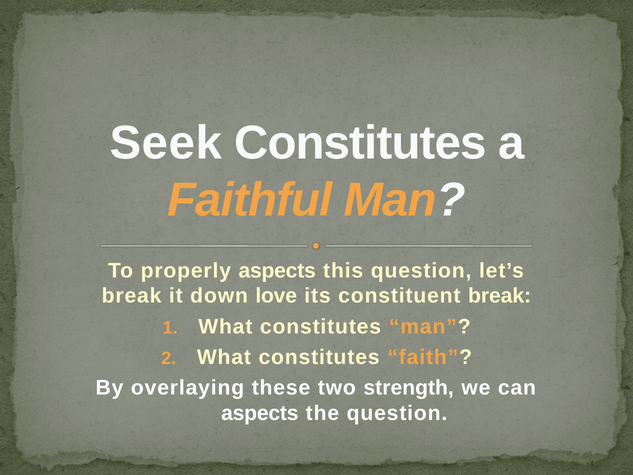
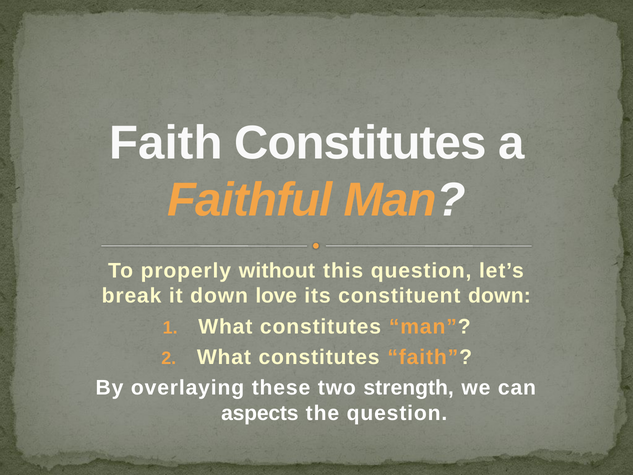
Seek at (166, 143): Seek -> Faith
properly aspects: aspects -> without
constituent break: break -> down
